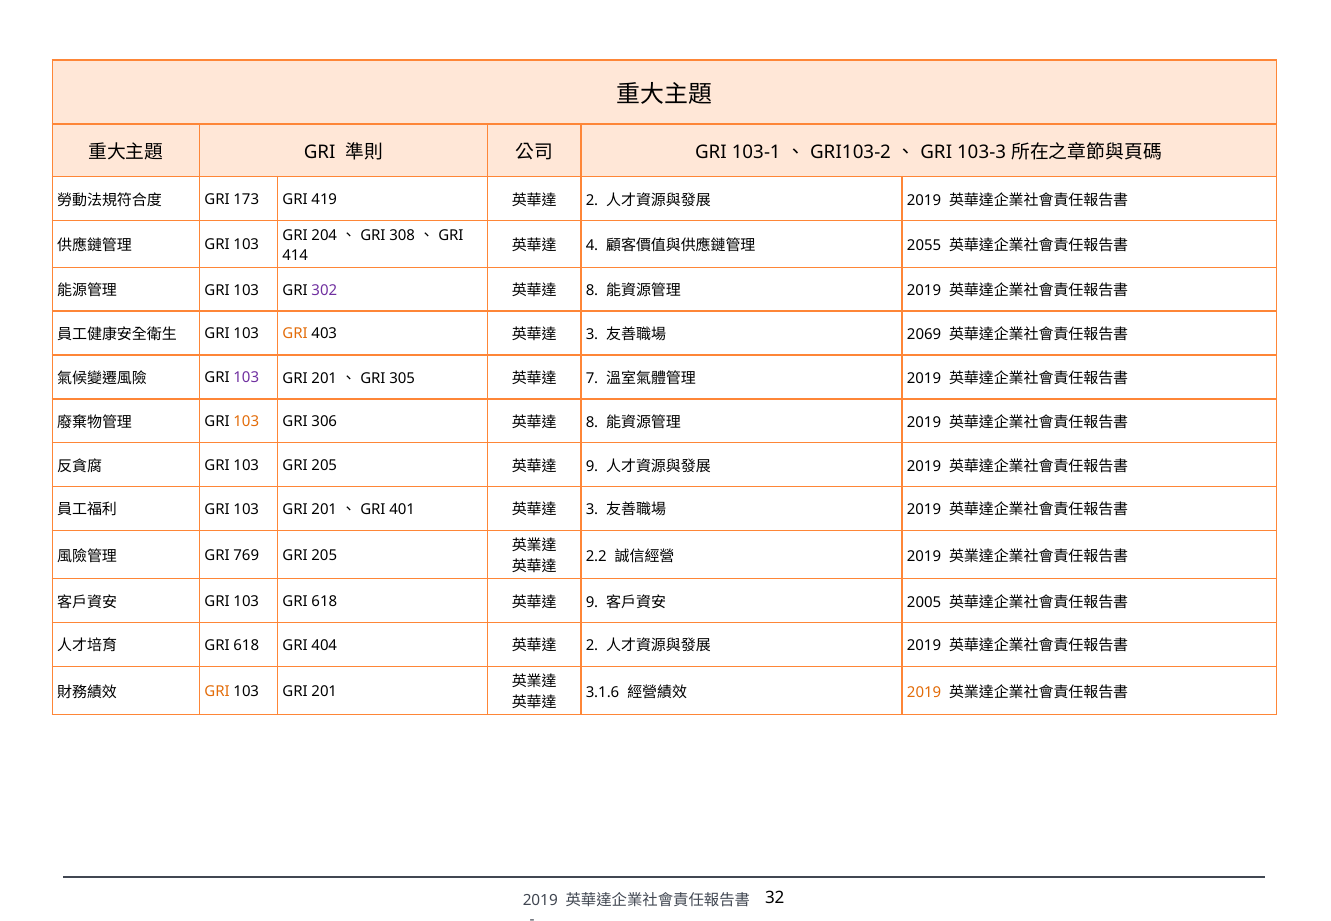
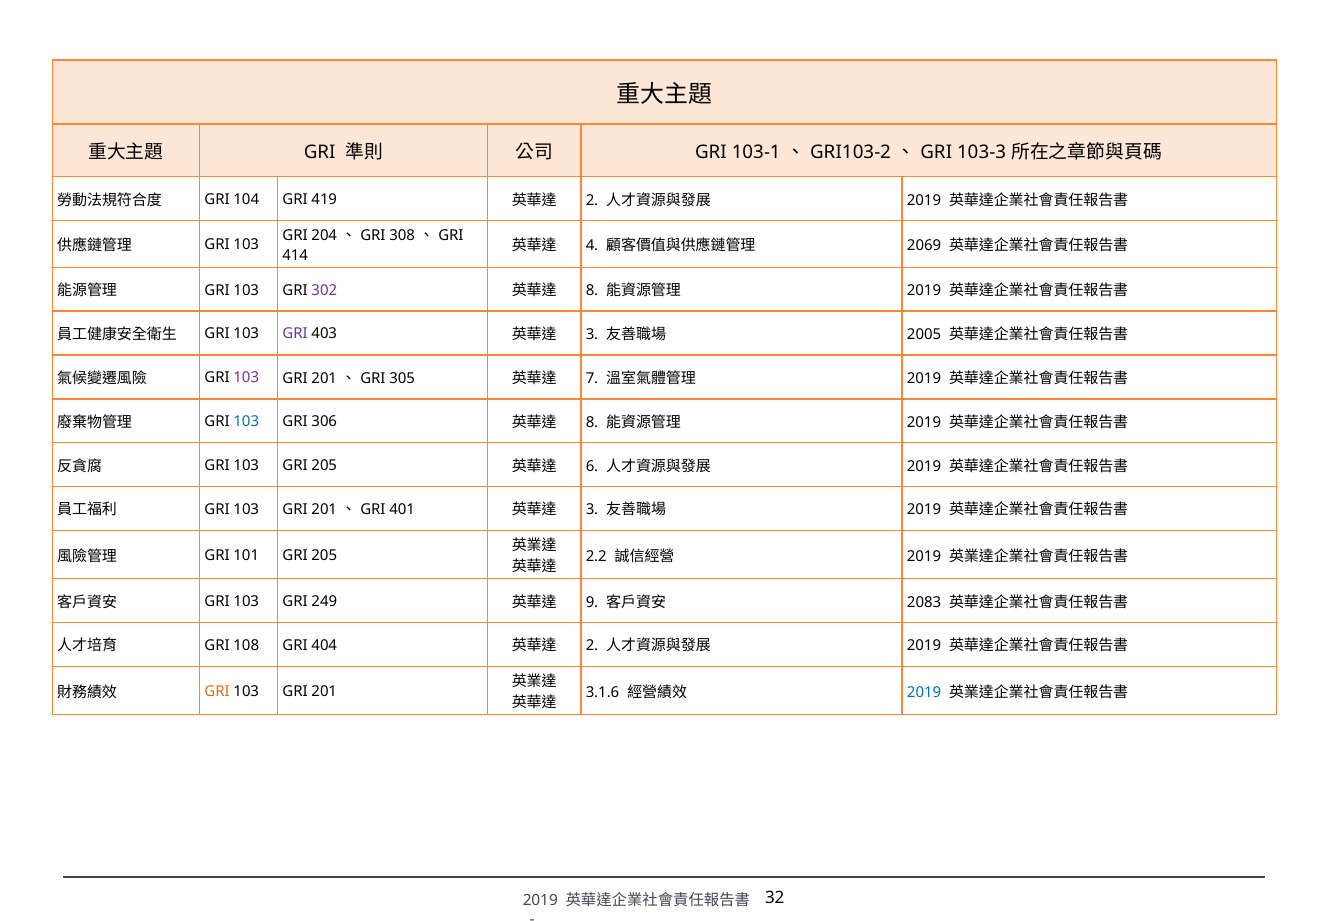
173: 173 -> 104
2055: 2055 -> 2069
GRI at (295, 334) colour: orange -> purple
2069: 2069 -> 2005
103 at (246, 422) colour: orange -> blue
9 at (592, 466): 9 -> 6
769: 769 -> 101
103 GRI 618: 618 -> 249
2005: 2005 -> 2083
618 at (246, 646): 618 -> 108
2019 at (924, 692) colour: orange -> blue
